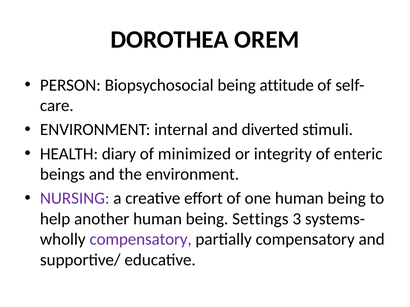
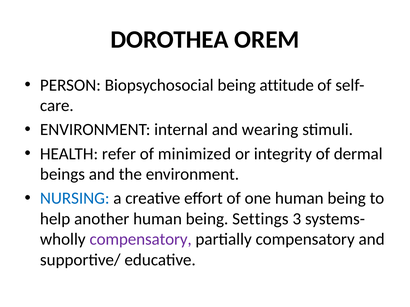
diverted: diverted -> wearing
diary: diary -> refer
enteric: enteric -> dermal
NURSING colour: purple -> blue
